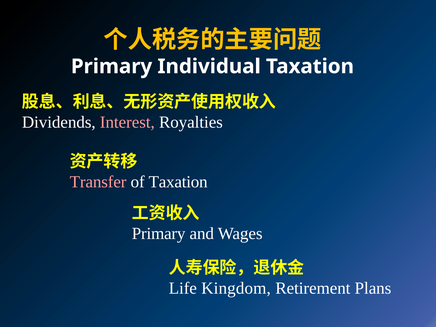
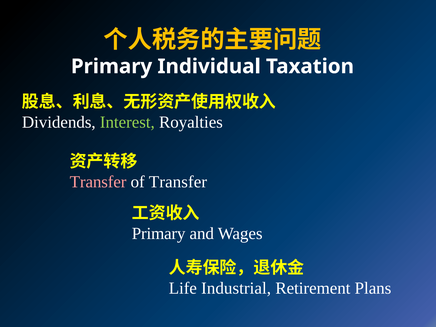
Interest colour: pink -> light green
of Taxation: Taxation -> Transfer
Kingdom: Kingdom -> Industrial
